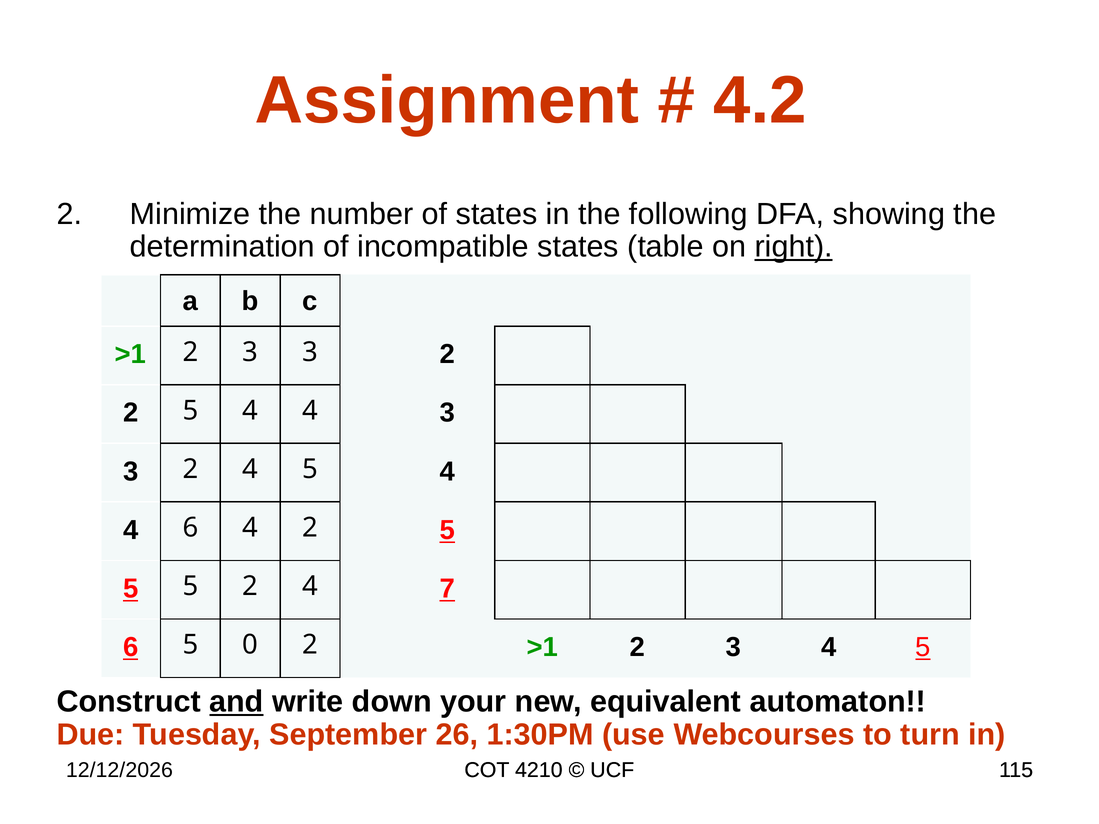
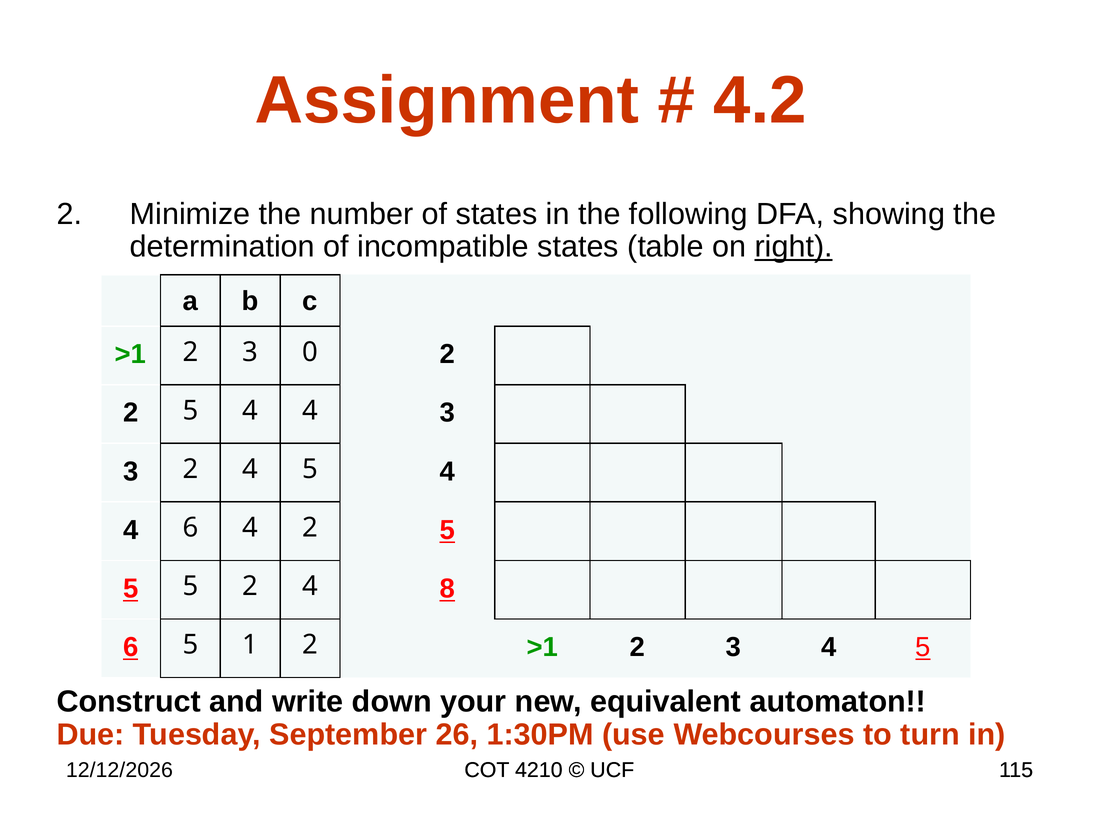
2 3 3: 3 -> 0
7: 7 -> 8
0: 0 -> 1
and underline: present -> none
